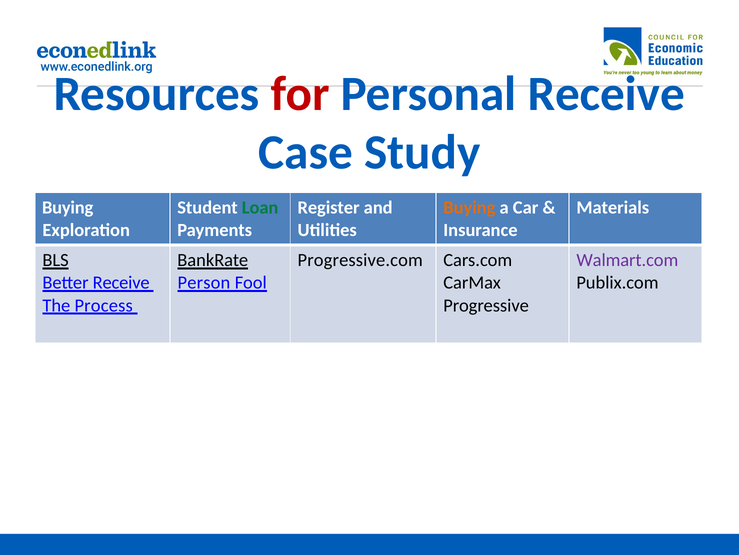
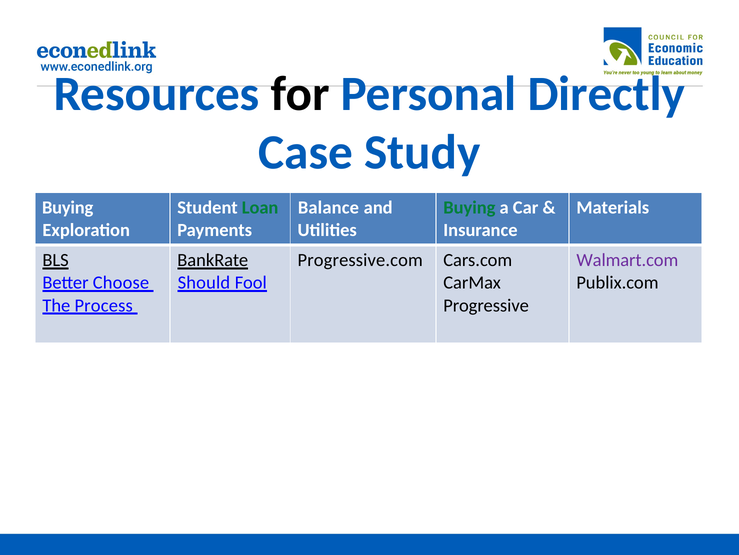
for colour: red -> black
Personal Receive: Receive -> Directly
Register: Register -> Balance
Buying at (469, 207) colour: orange -> green
Better Receive: Receive -> Choose
Person: Person -> Should
